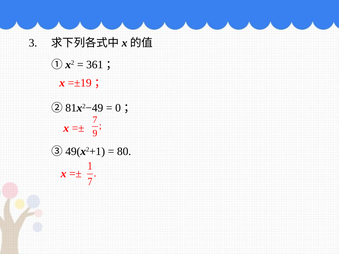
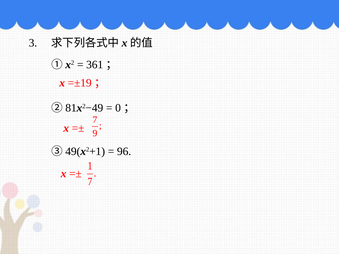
80: 80 -> 96
